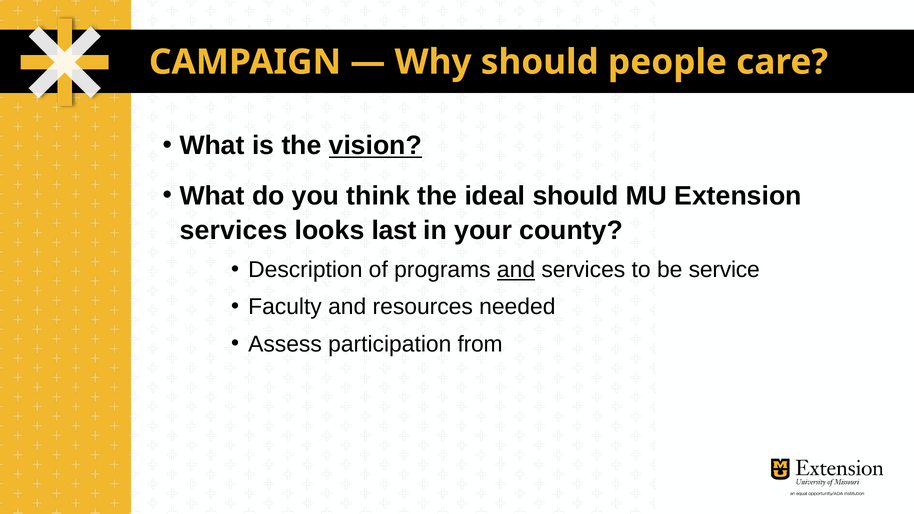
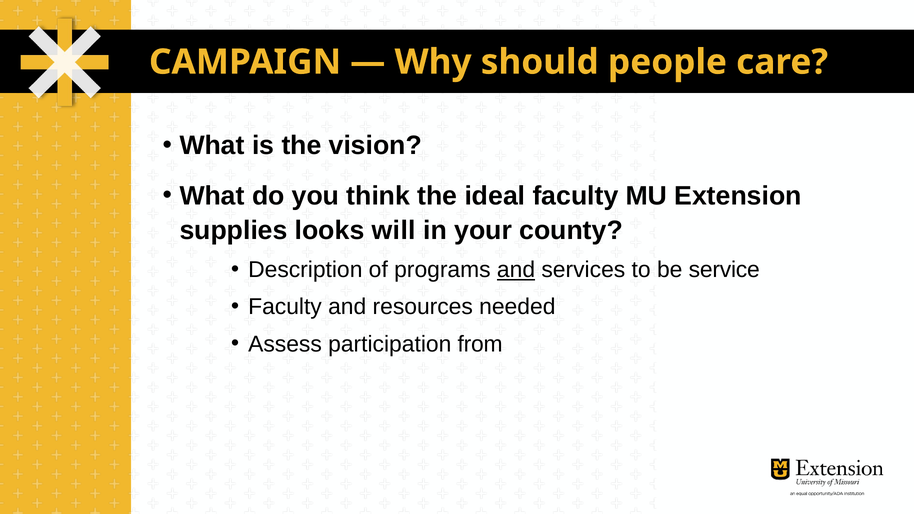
vision underline: present -> none
ideal should: should -> faculty
services at (234, 231): services -> supplies
last: last -> will
